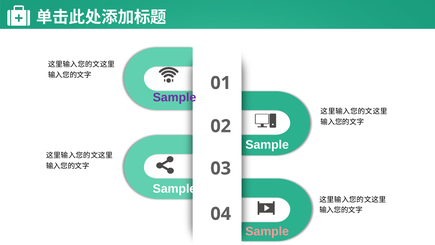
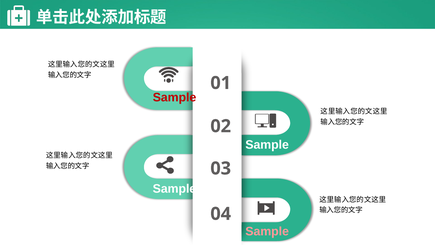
Sample at (175, 97) colour: purple -> red
